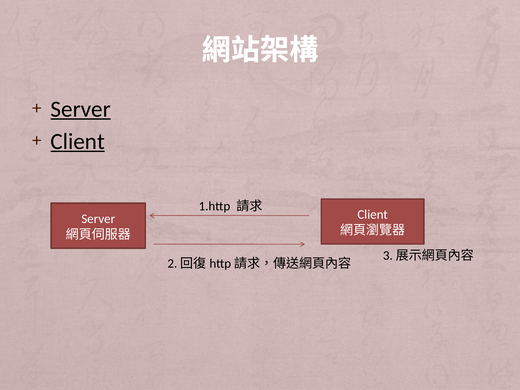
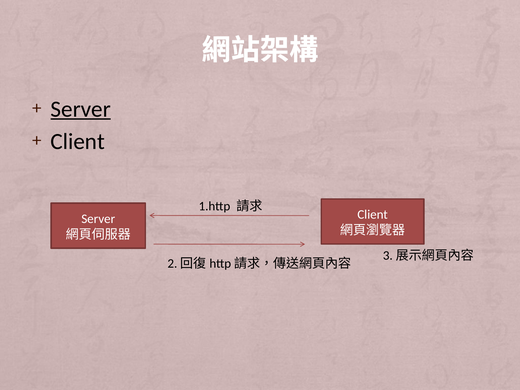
Client at (78, 141) underline: present -> none
